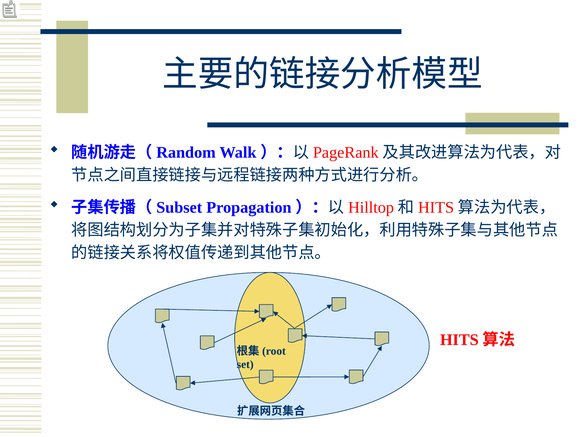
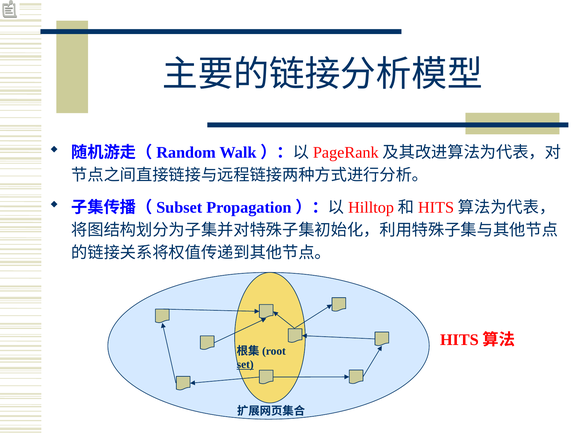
set underline: none -> present
